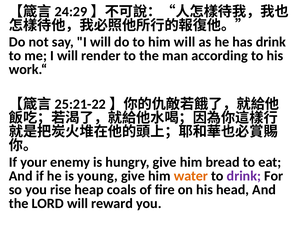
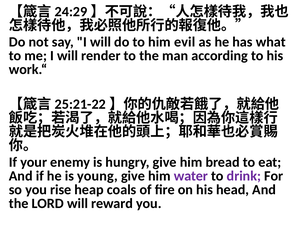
him will: will -> evil
has drink: drink -> what
water colour: orange -> purple
